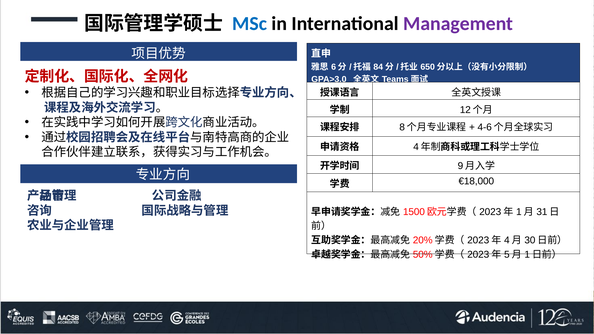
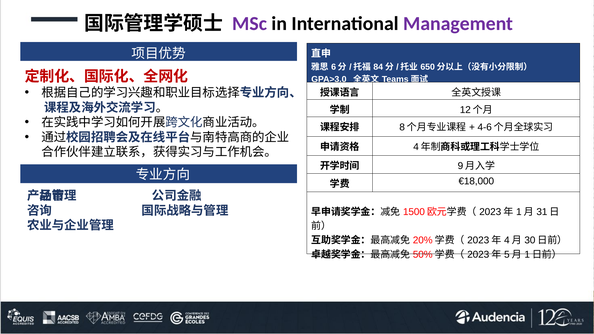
MSc colour: blue -> purple
